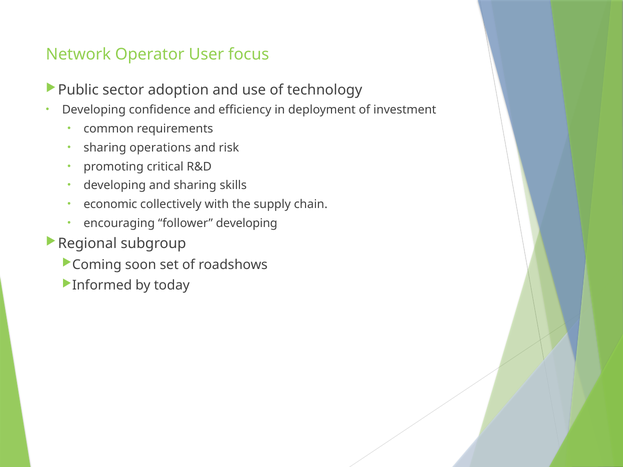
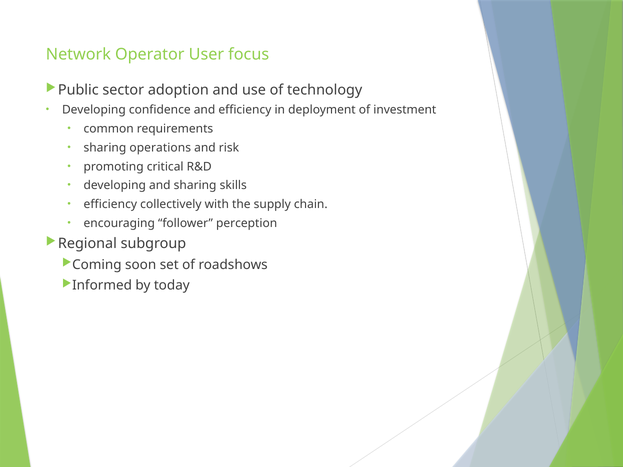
economic at (110, 204): economic -> efficiency
follower developing: developing -> perception
